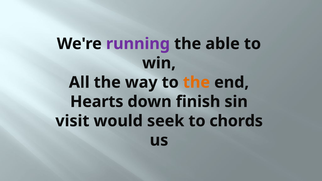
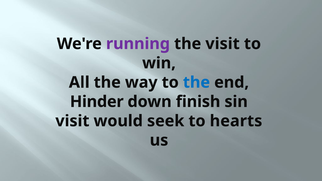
the able: able -> visit
the at (196, 82) colour: orange -> blue
Hearts: Hearts -> Hinder
chords: chords -> hearts
